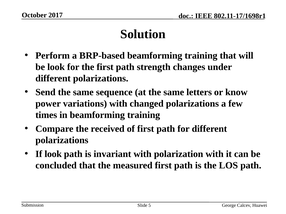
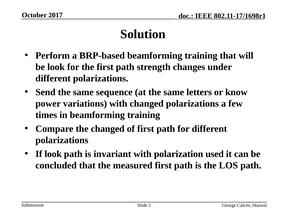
the received: received -> changed
polarization with: with -> used
